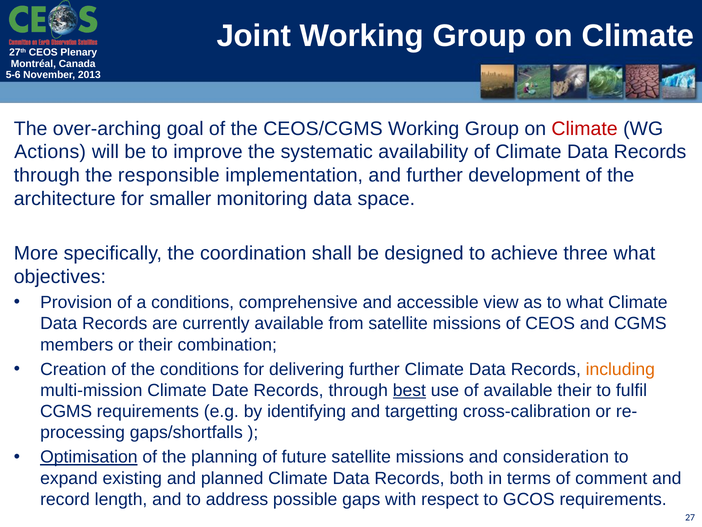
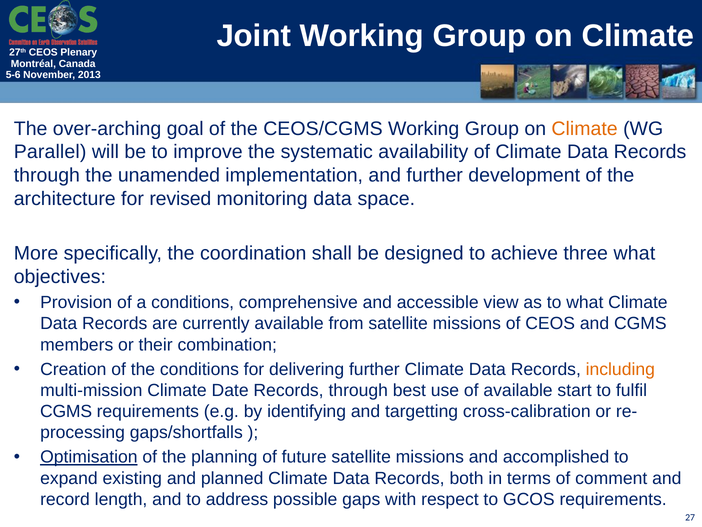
Climate at (585, 128) colour: red -> orange
Actions: Actions -> Parallel
responsible: responsible -> unamended
smaller: smaller -> revised
best underline: present -> none
available their: their -> start
consideration: consideration -> accomplished
